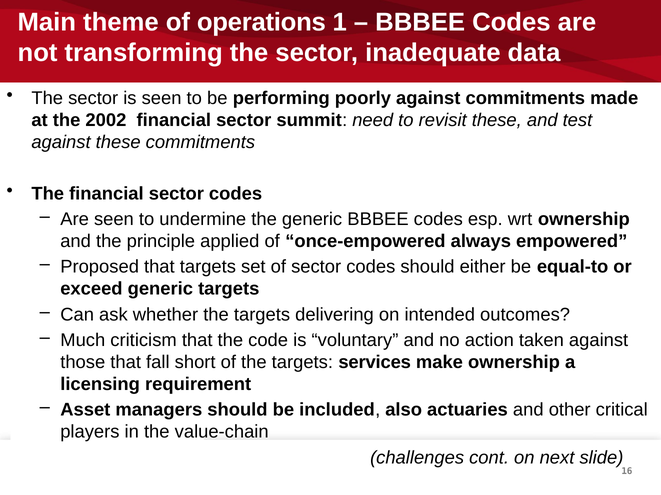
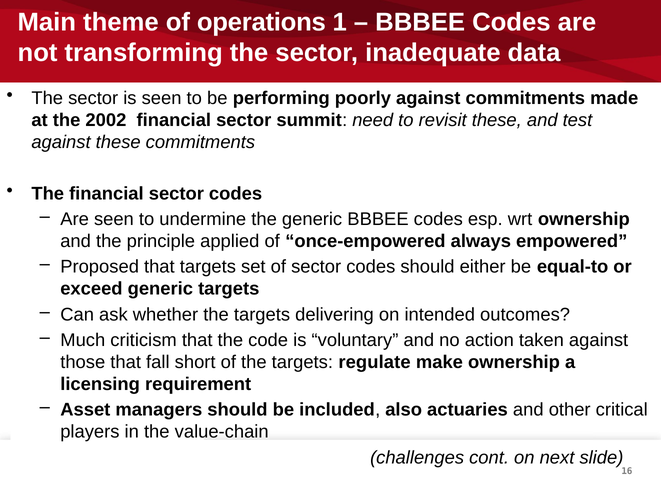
services: services -> regulate
